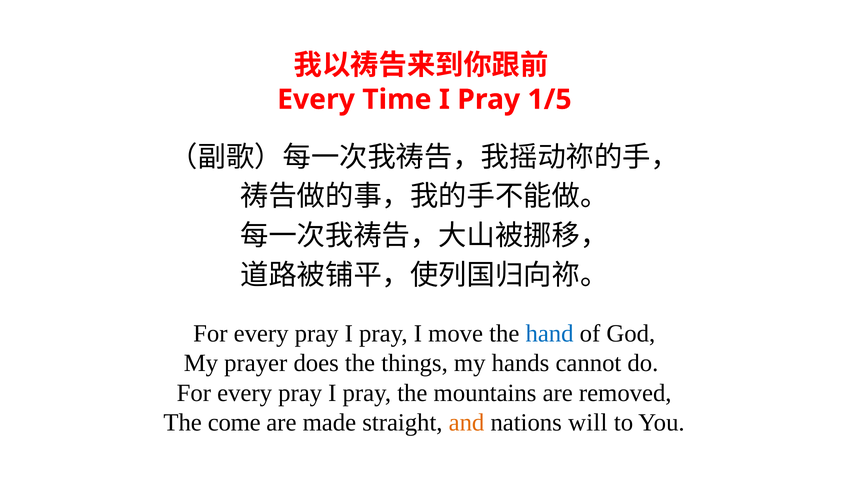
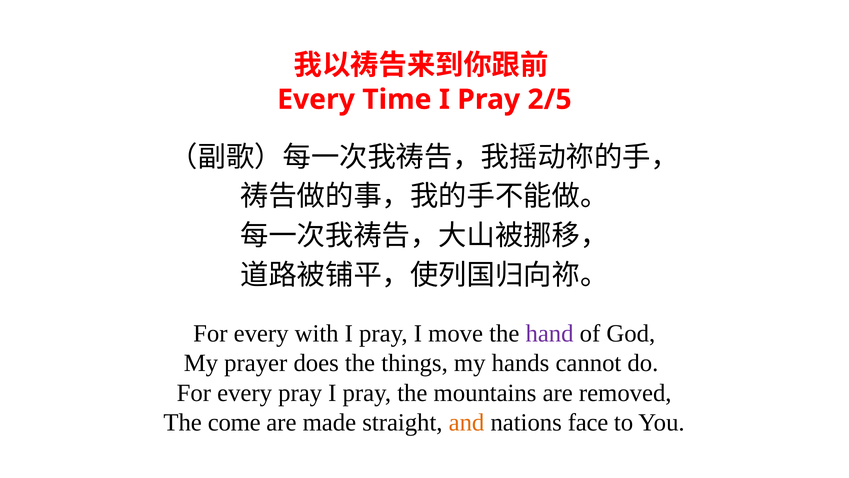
1/5: 1/5 -> 2/5
pray at (317, 333): pray -> with
hand colour: blue -> purple
will: will -> face
